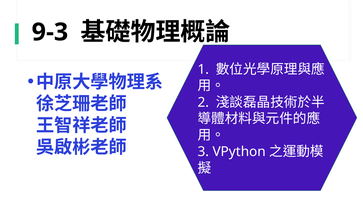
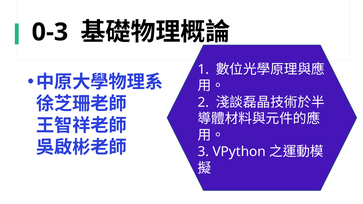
9-3: 9-3 -> 0-3
